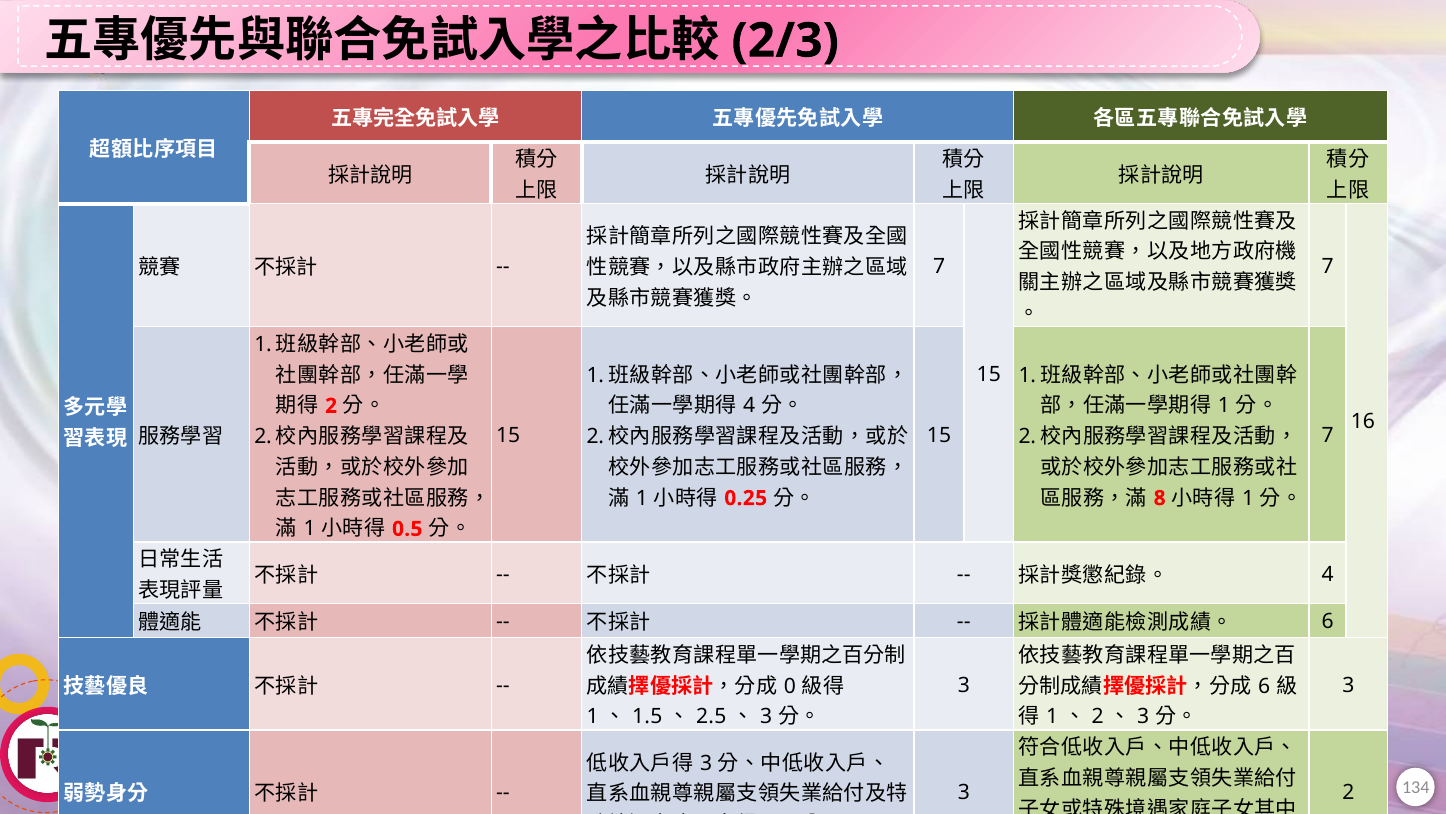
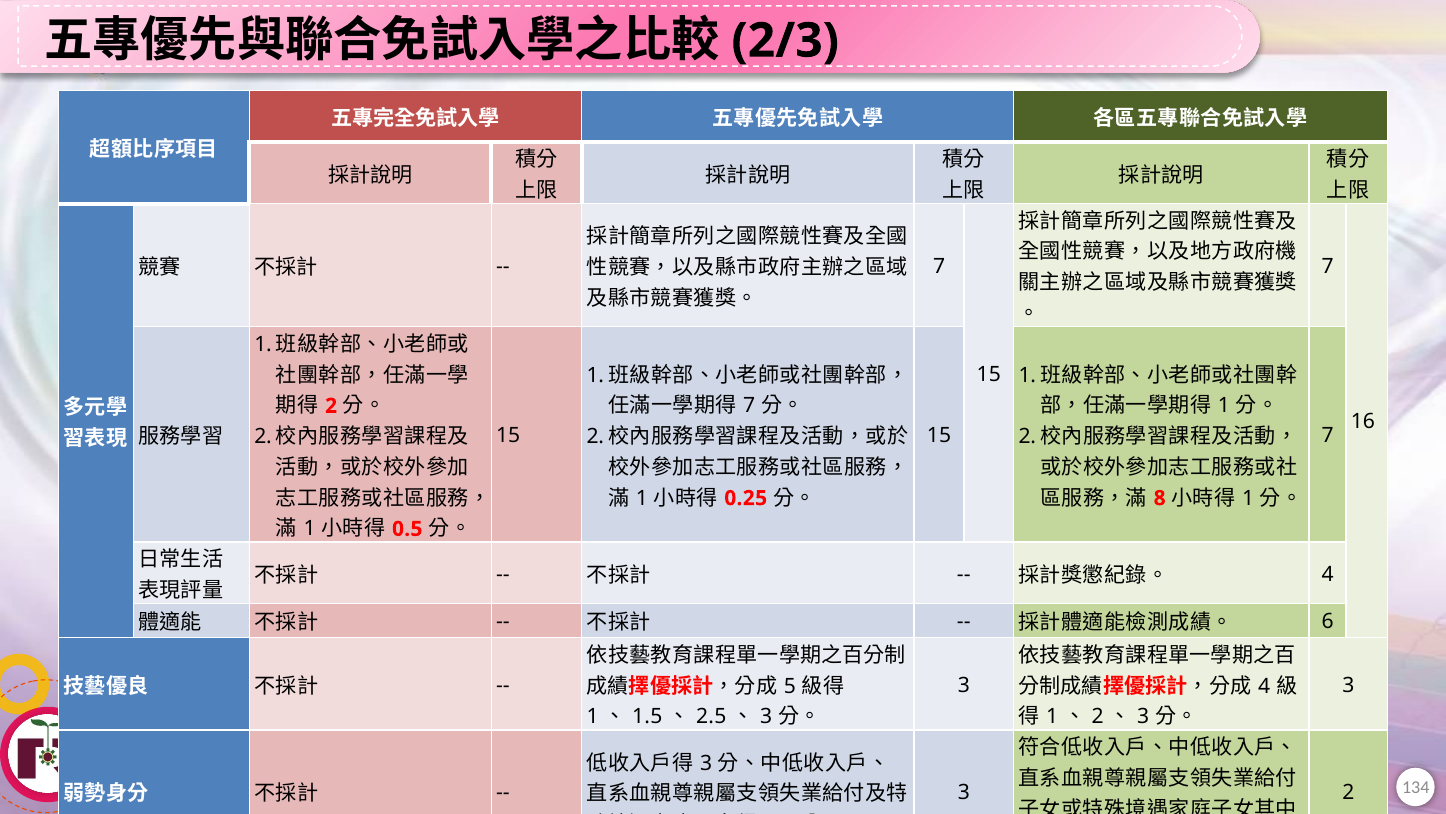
4 at (749, 406): 4 -> 7
0 at (790, 686): 0 -> 5
6 at (1264, 686): 6 -> 4
